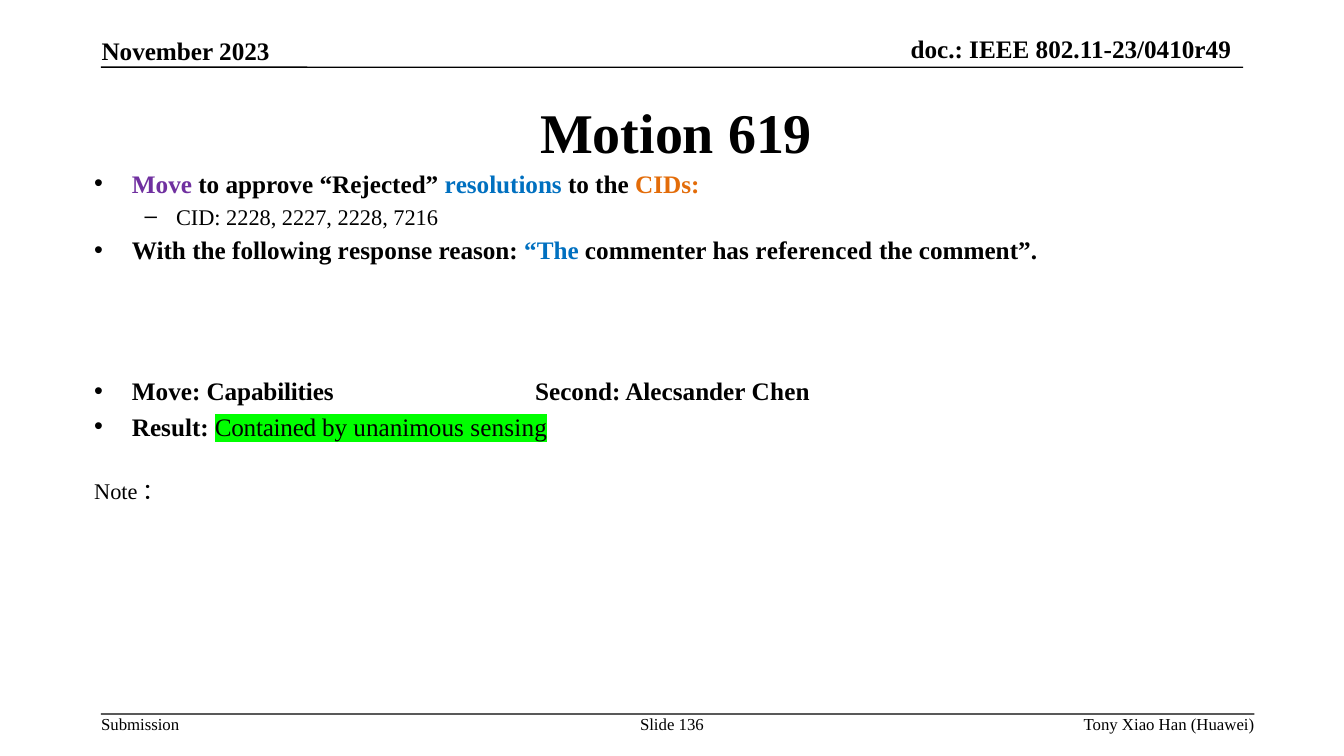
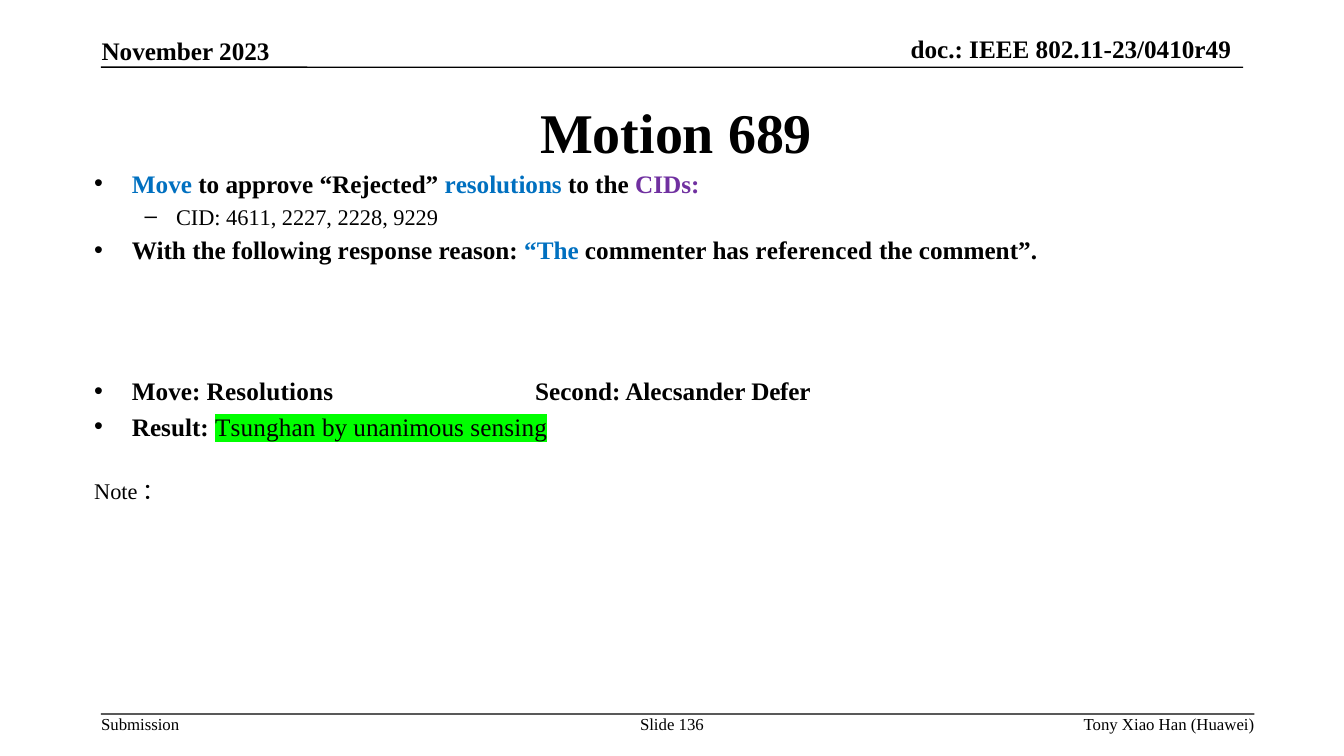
619: 619 -> 689
Move at (162, 185) colour: purple -> blue
CIDs colour: orange -> purple
CID 2228: 2228 -> 4611
7216: 7216 -> 9229
Move Capabilities: Capabilities -> Resolutions
Chen: Chen -> Defer
Contained: Contained -> Tsunghan
